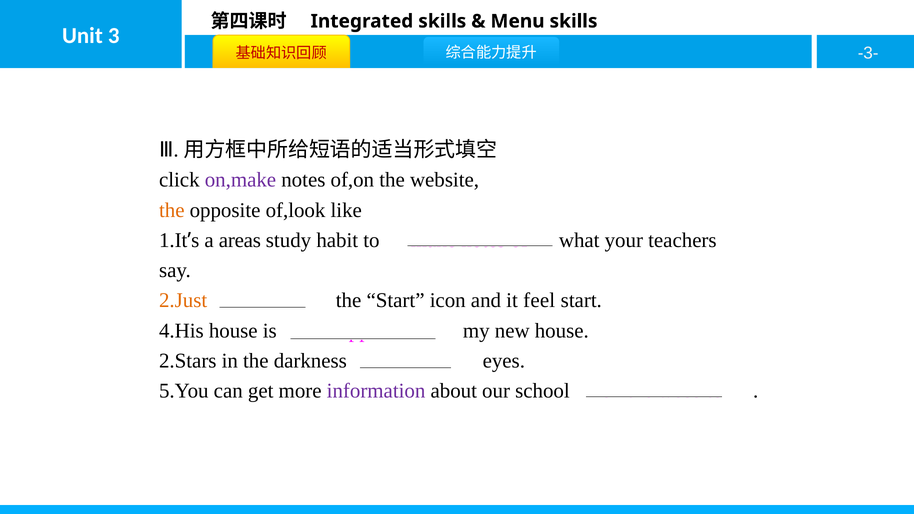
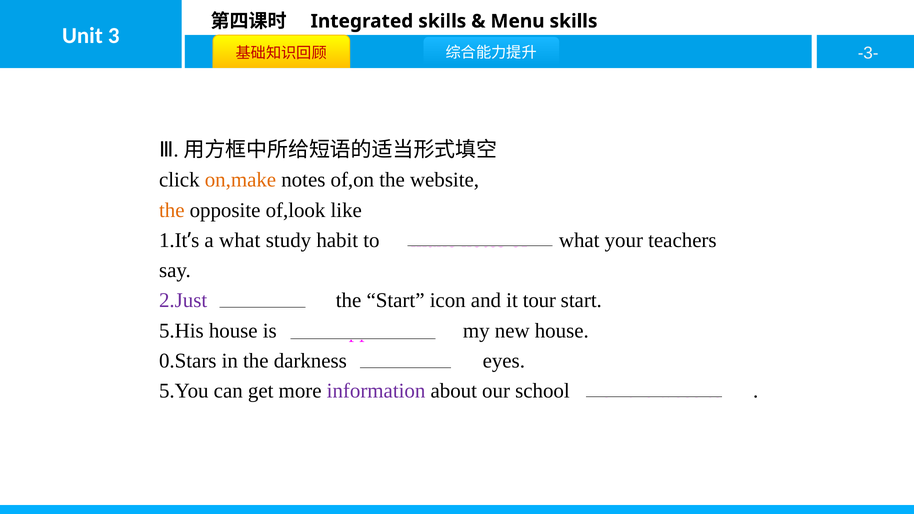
on,make colour: purple -> orange
a areas: areas -> what
2.Just colour: orange -> purple
feel: feel -> tour
4.His: 4.His -> 5.His
2.Stars: 2.Stars -> 0.Stars
